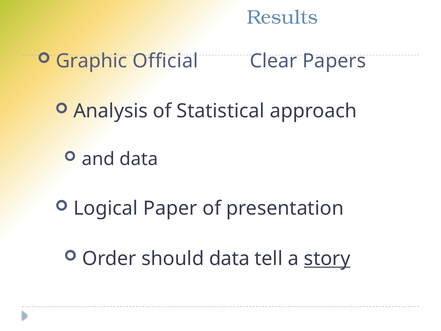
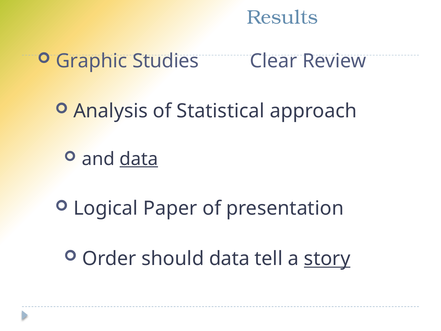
Official: Official -> Studies
Papers: Papers -> Review
data at (139, 159) underline: none -> present
